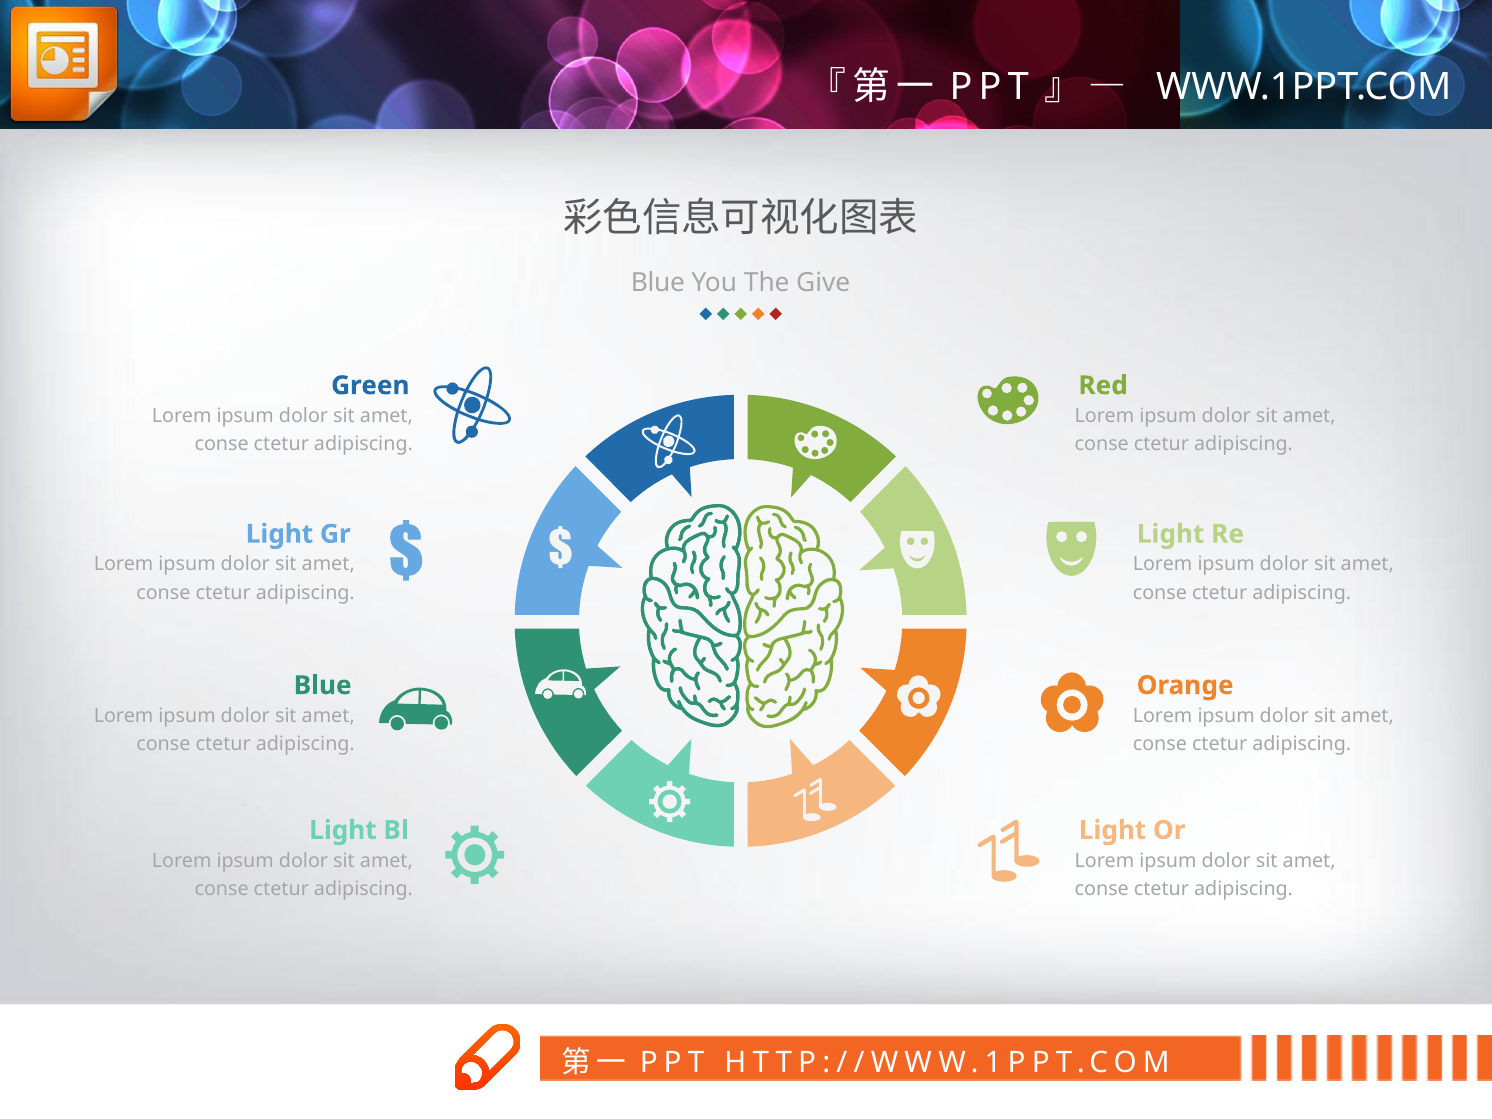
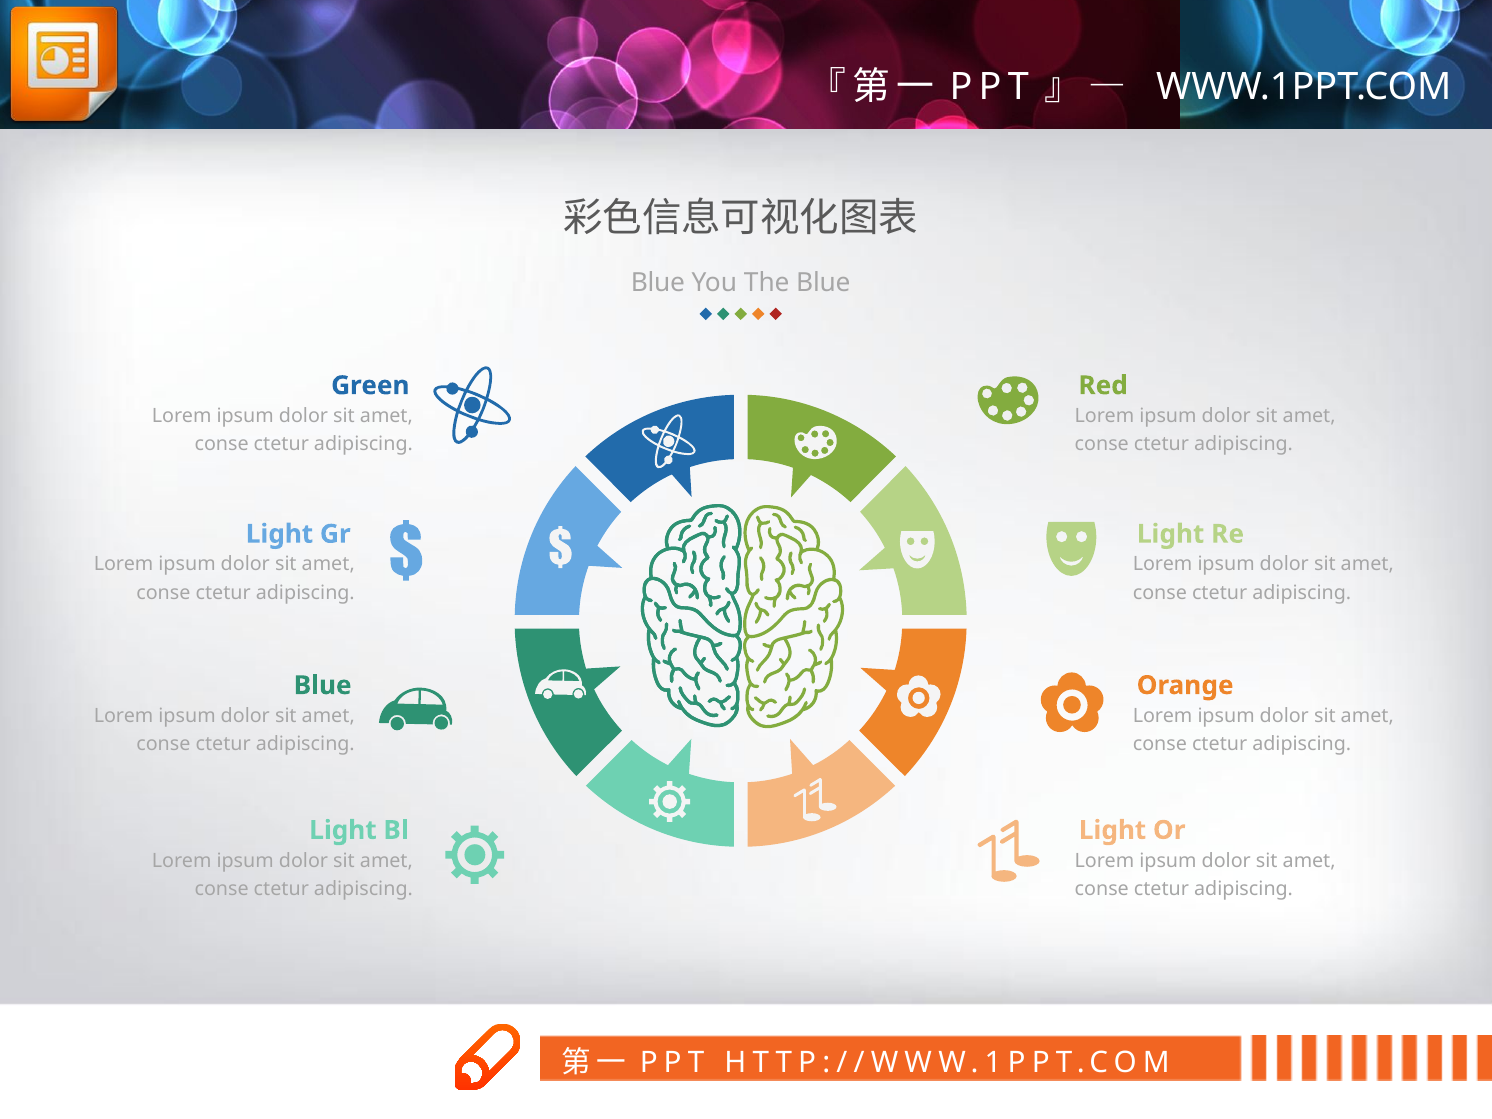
The Give: Give -> Blue
